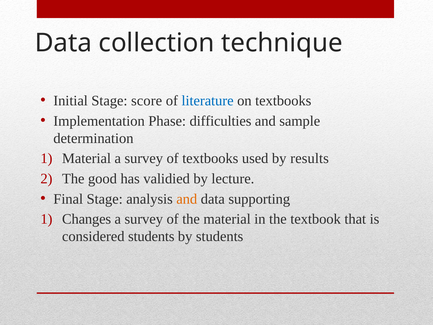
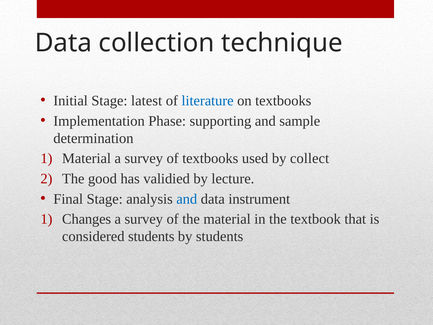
score: score -> latest
difficulties: difficulties -> supporting
results: results -> collect
and at (187, 199) colour: orange -> blue
supporting: supporting -> instrument
